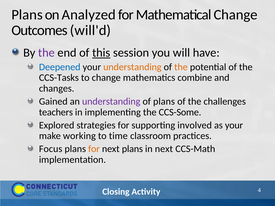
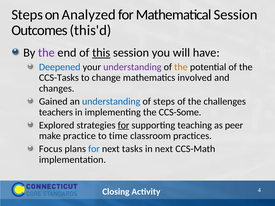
Plans at (27, 15): Plans -> Steps
Mathematical Change: Change -> Session
will'd: will'd -> this'd
understanding at (132, 67) colour: orange -> purple
combine: combine -> involved
understanding at (111, 102) colour: purple -> blue
of plans: plans -> steps
for at (124, 125) underline: none -> present
involved: involved -> teaching
as your: your -> peer
working: working -> practice
for at (94, 149) colour: orange -> blue
next plans: plans -> tasks
